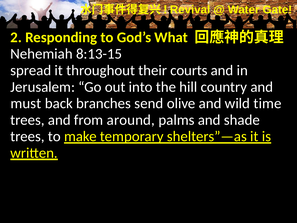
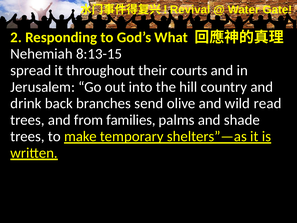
must: must -> drink
time: time -> read
around: around -> families
